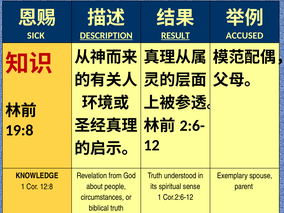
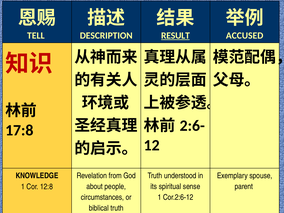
SICK: SICK -> TELL
DESCRIPTION underline: present -> none
19:8: 19:8 -> 17:8
